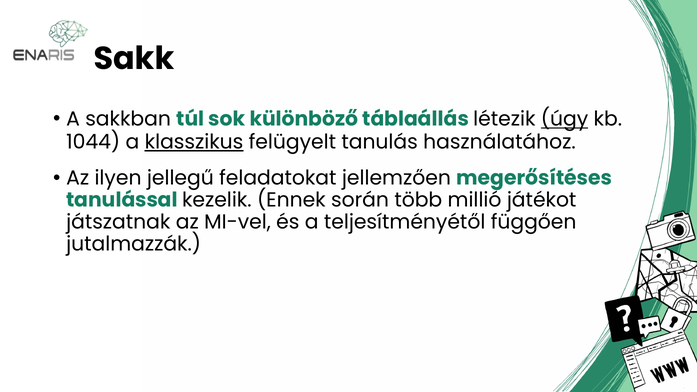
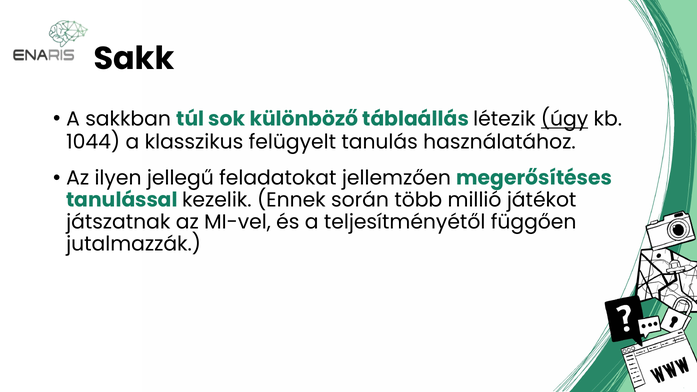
klasszikus underline: present -> none
